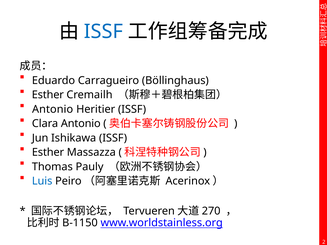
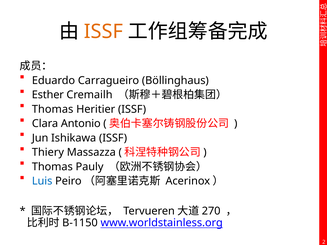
ISSF at (103, 32) colour: blue -> orange
Antonio at (53, 109): Antonio -> Thomas
Esther at (48, 152): Esther -> Thiery
